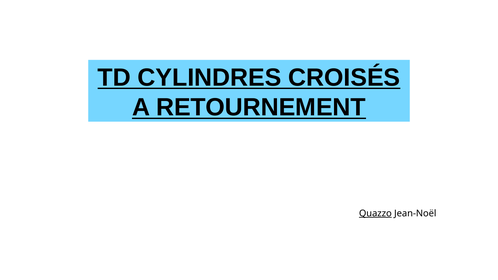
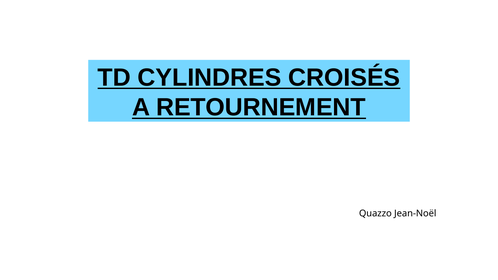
Quazzo underline: present -> none
